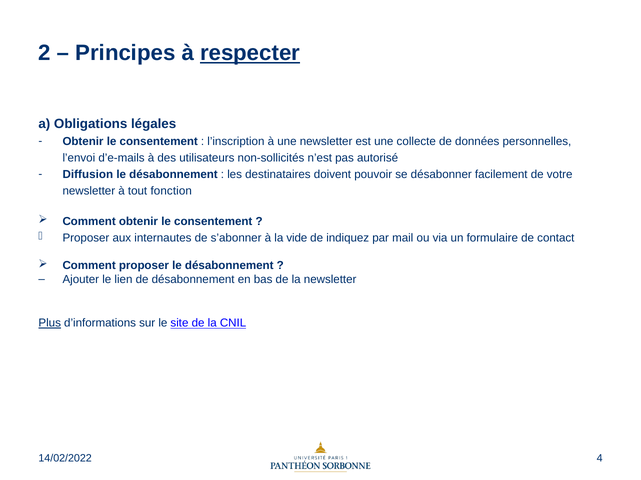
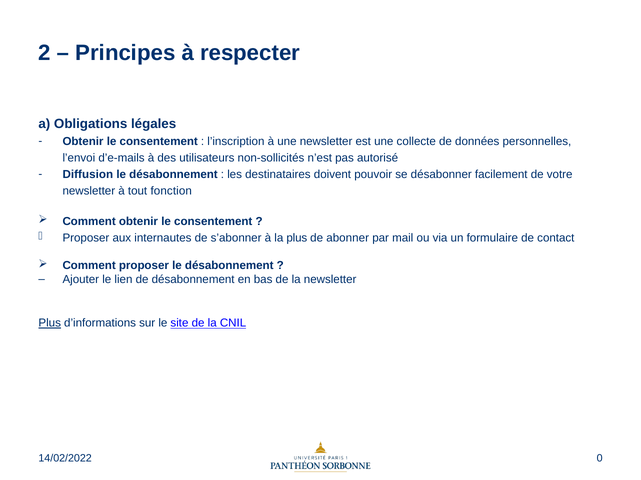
respecter underline: present -> none
la vide: vide -> plus
indiquez: indiquez -> abonner
4: 4 -> 0
